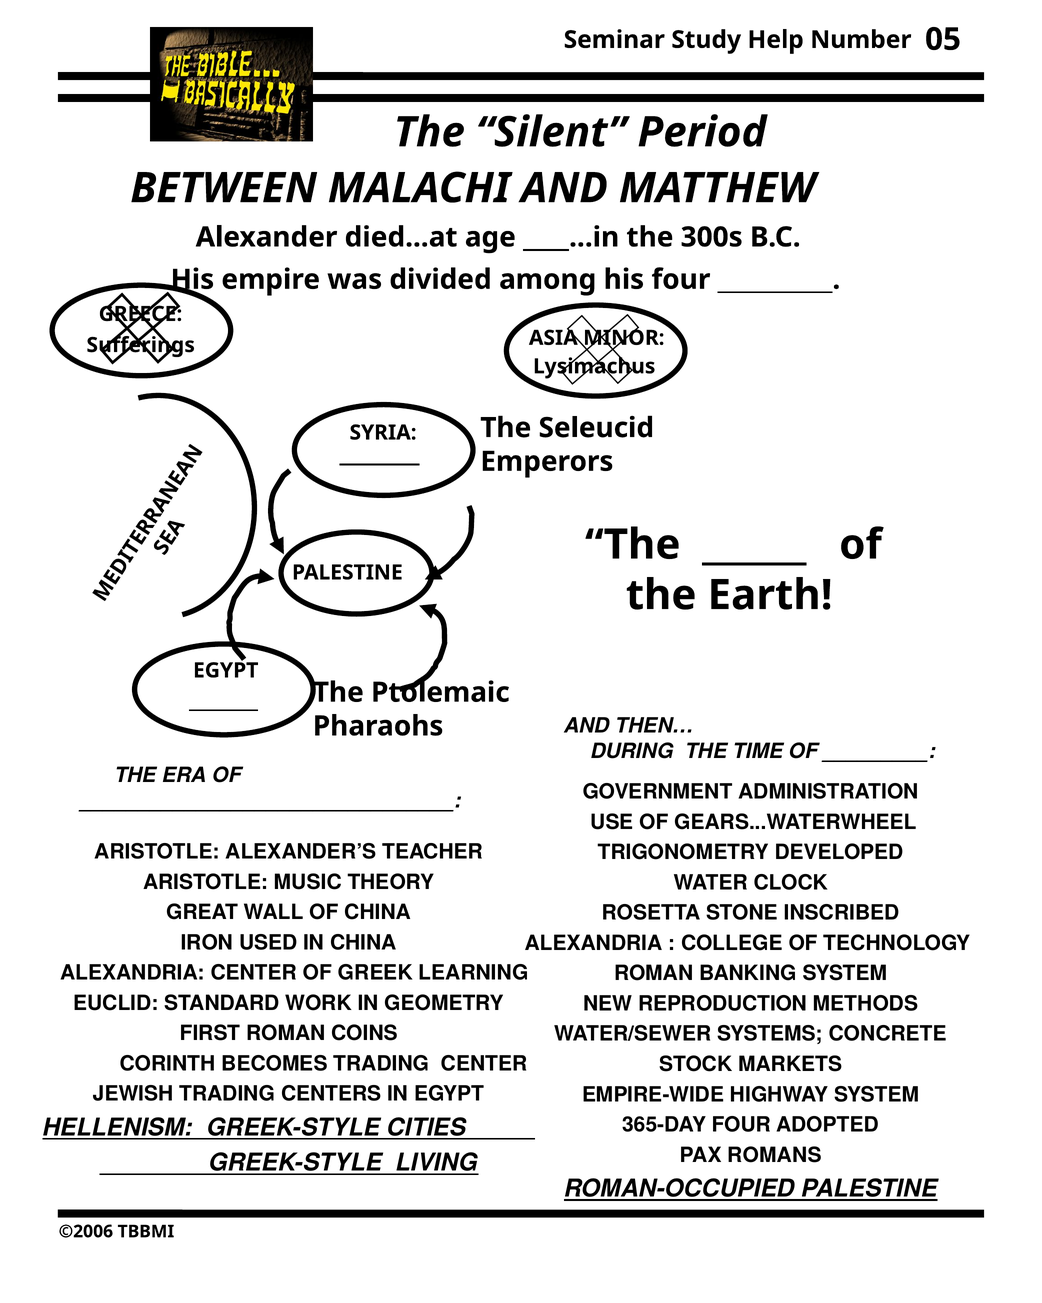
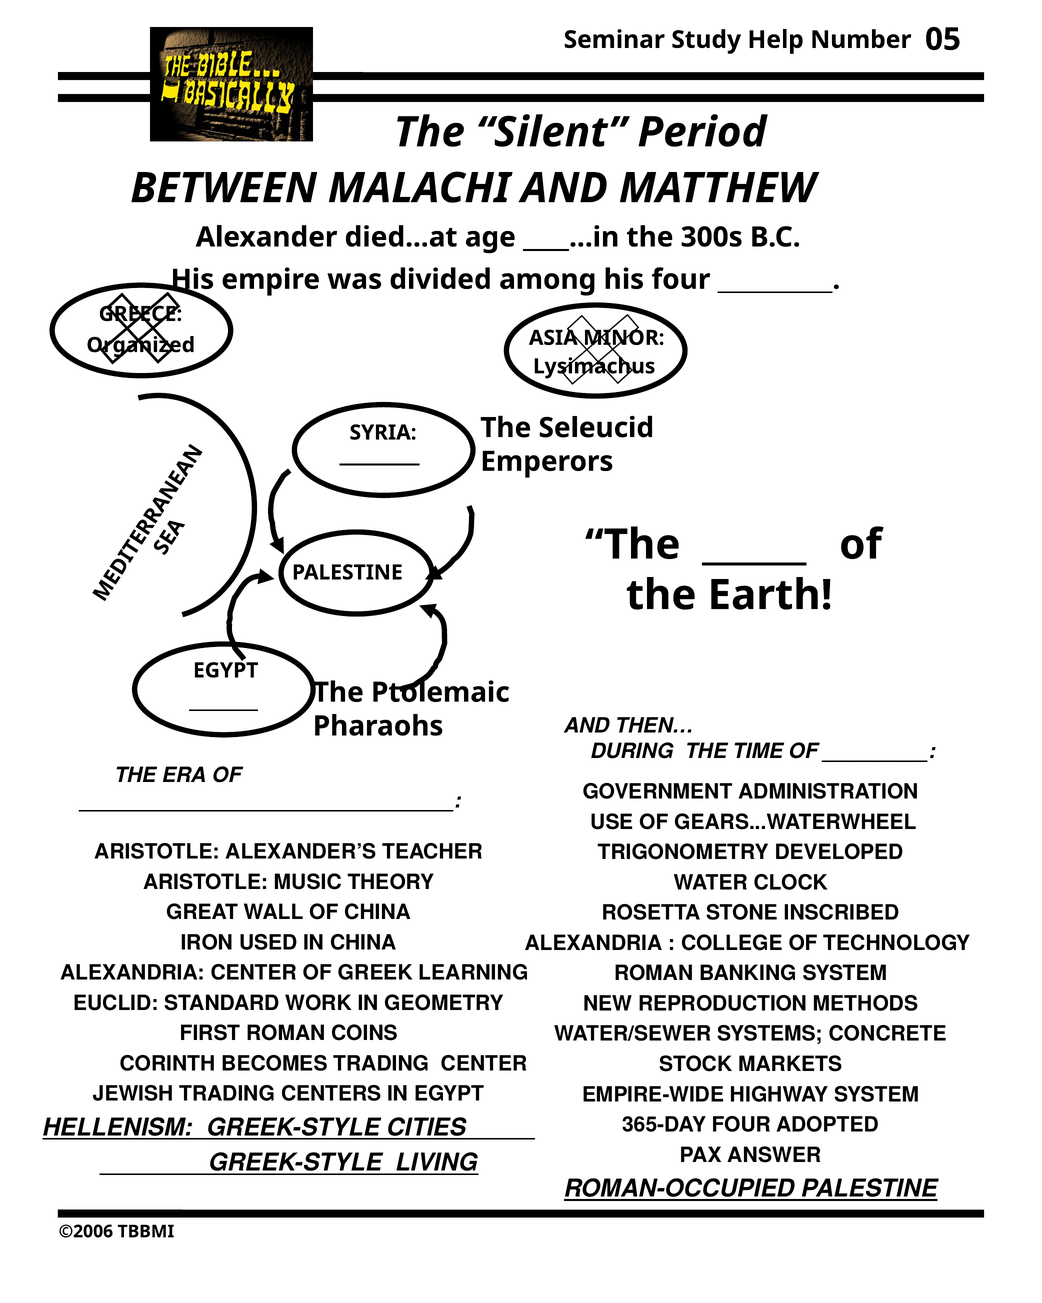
Sufferings: Sufferings -> Organized
ROMANS: ROMANS -> ANSWER
